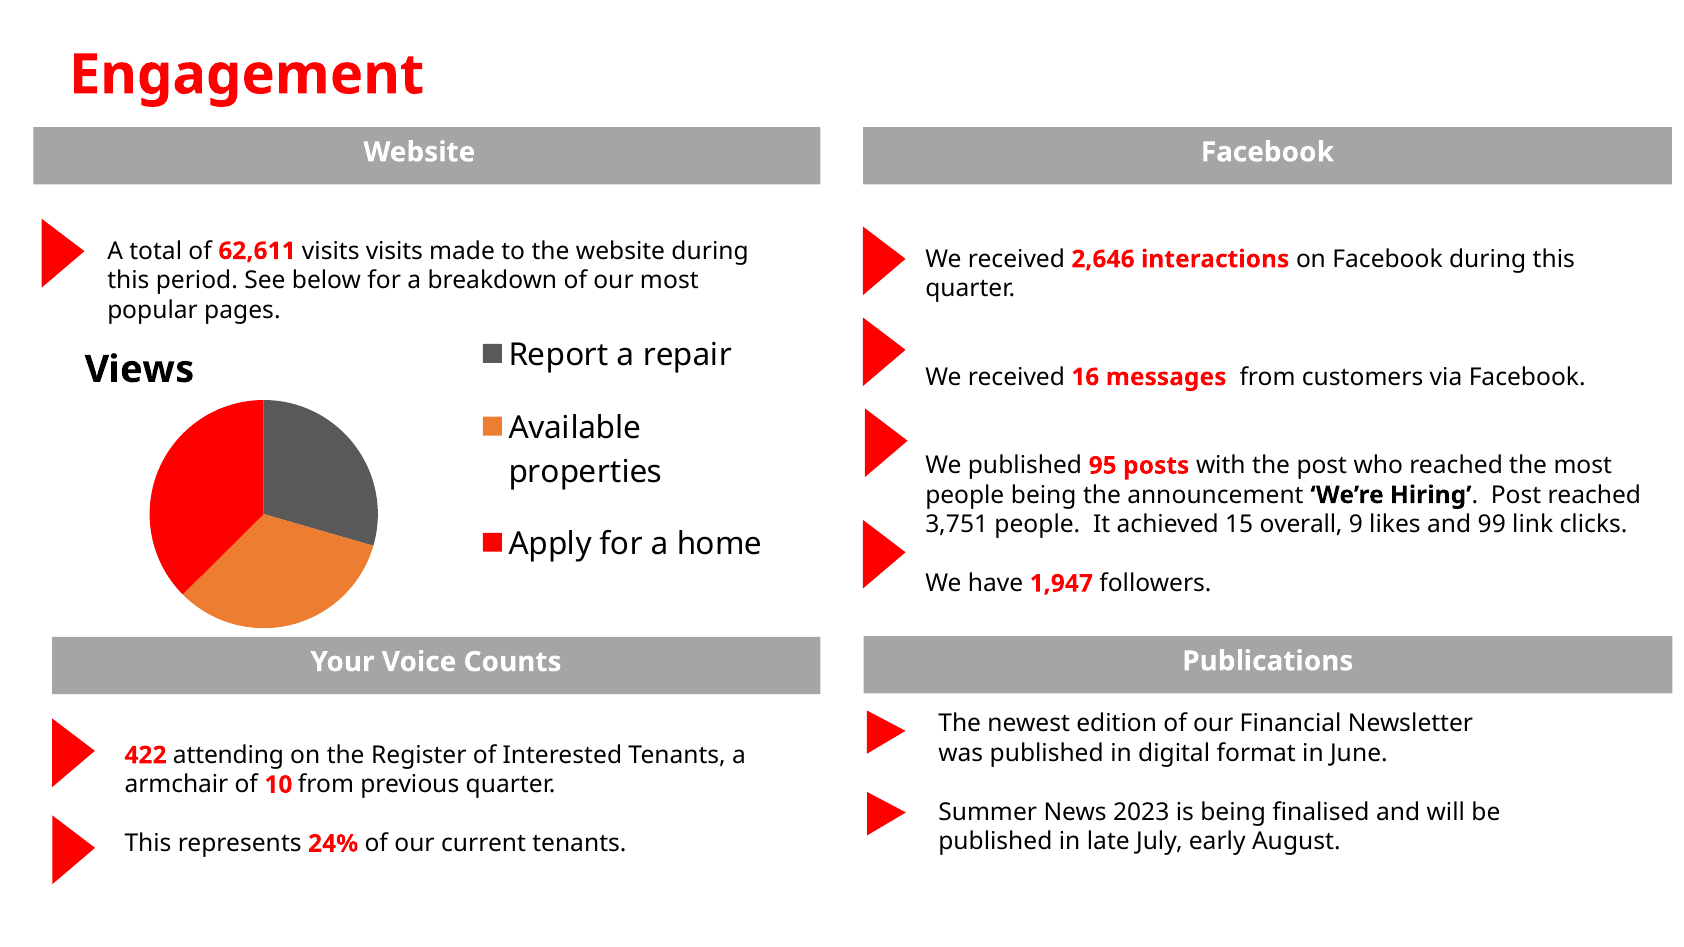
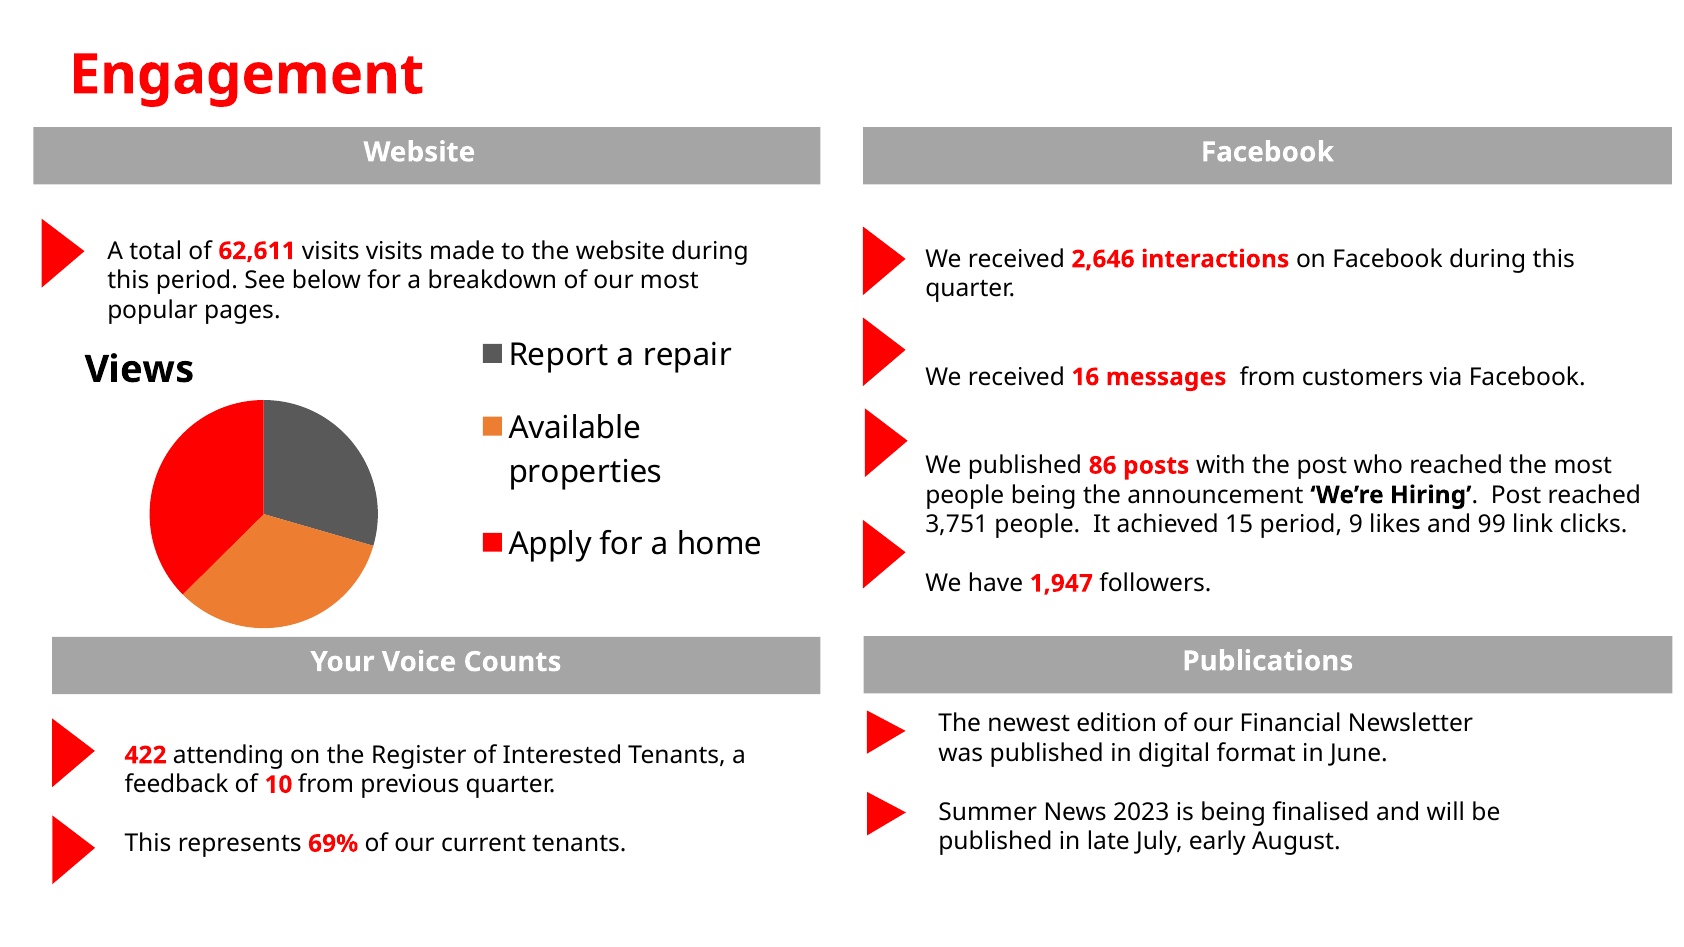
95: 95 -> 86
15 overall: overall -> period
armchair: armchair -> feedback
24%: 24% -> 69%
